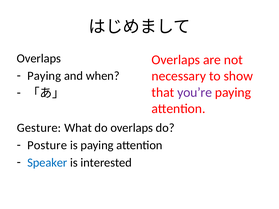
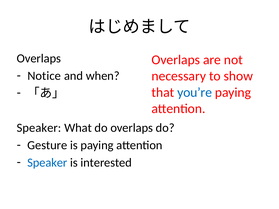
Paying at (44, 76): Paying -> Notice
you’re colour: purple -> blue
Gesture at (39, 128): Gesture -> Speaker
Posture: Posture -> Gesture
